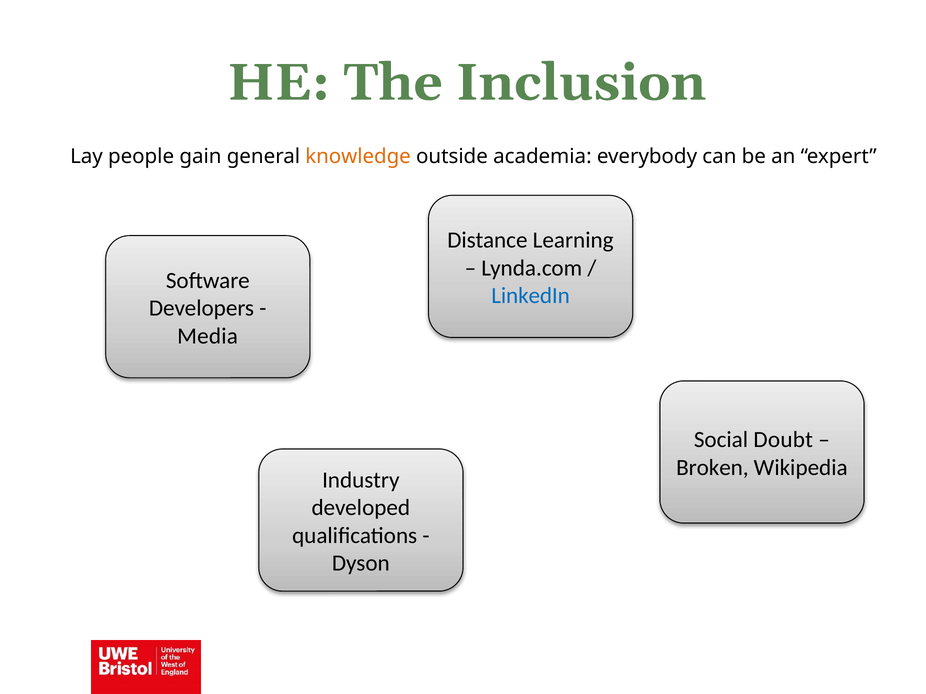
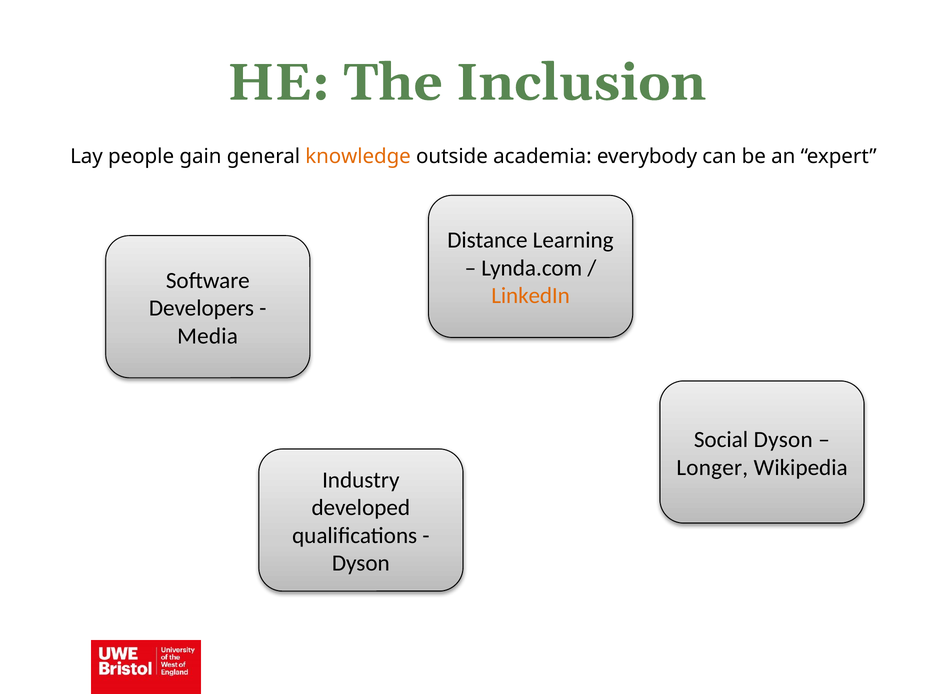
LinkedIn colour: blue -> orange
Social Doubt: Doubt -> Dyson
Broken: Broken -> Longer
